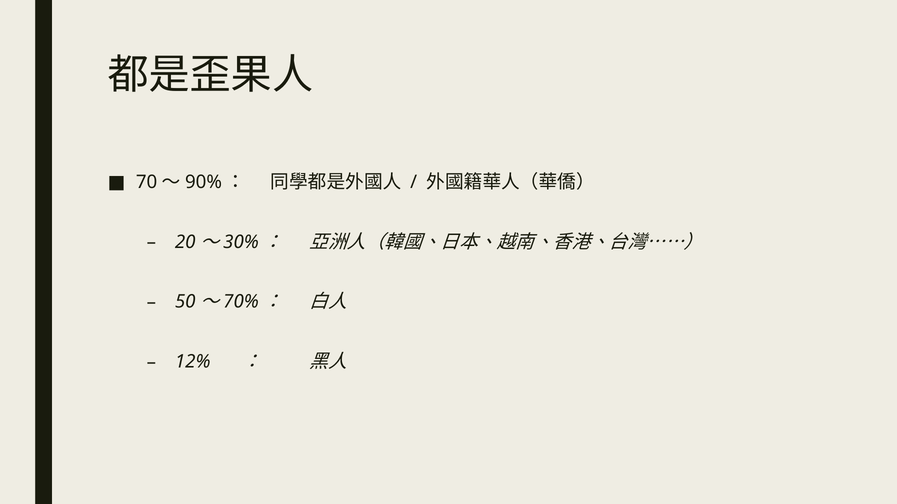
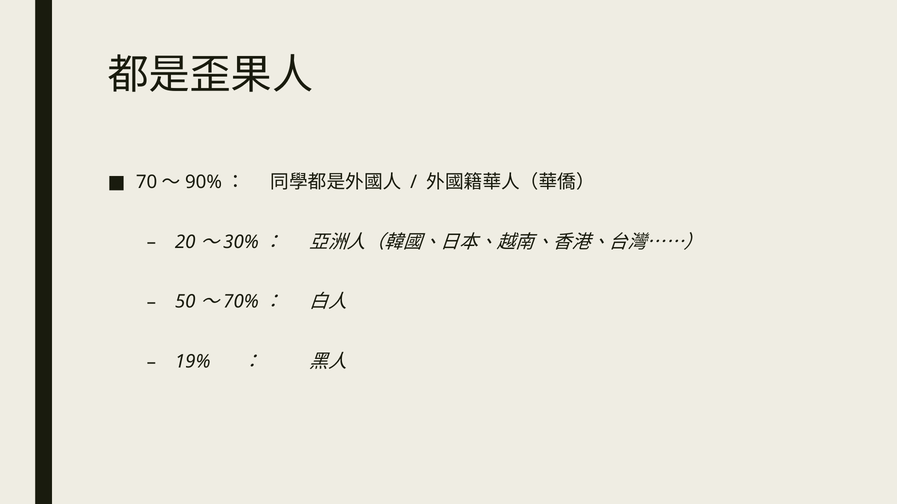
12%: 12% -> 19%
